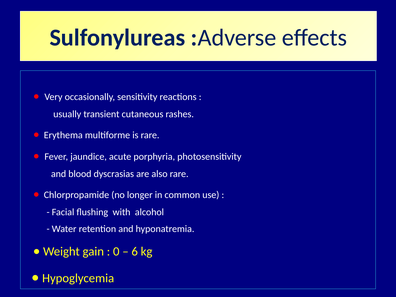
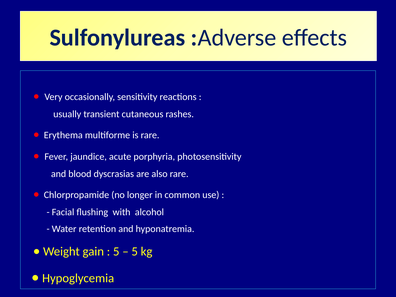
0 at (116, 251): 0 -> 5
6 at (135, 251): 6 -> 5
